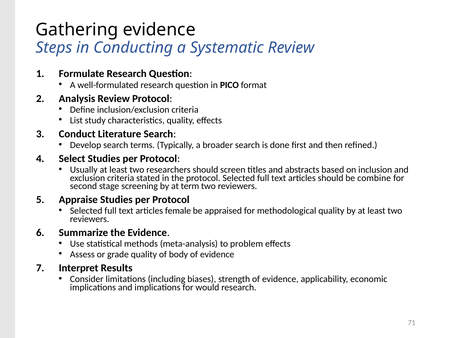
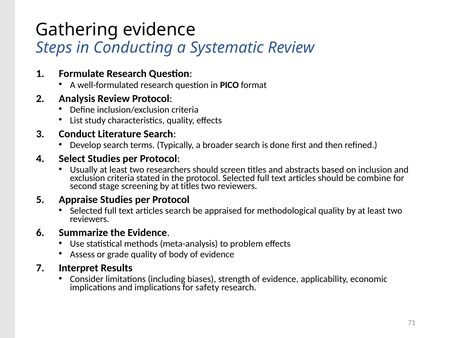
at term: term -> titles
articles female: female -> search
would: would -> safety
